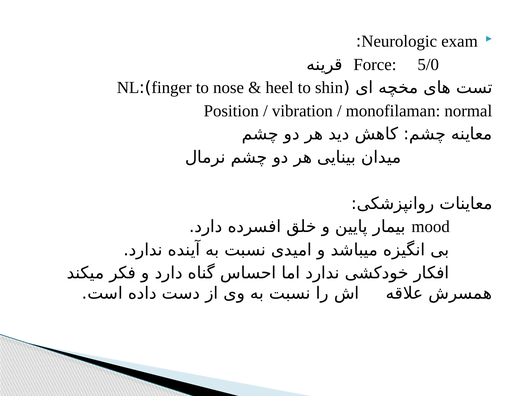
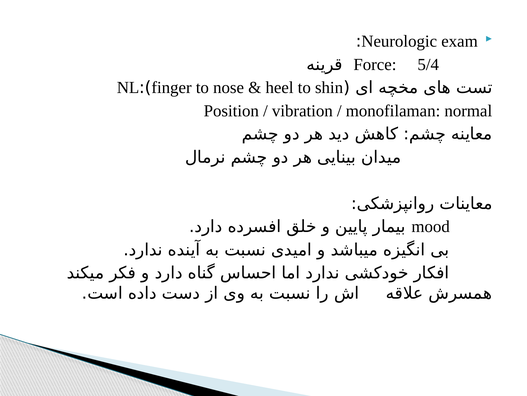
5/0: 5/0 -> 5/4
